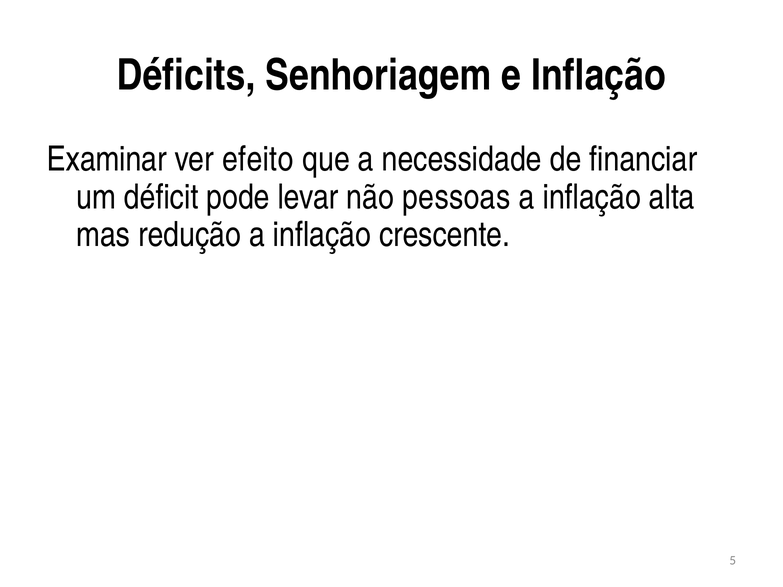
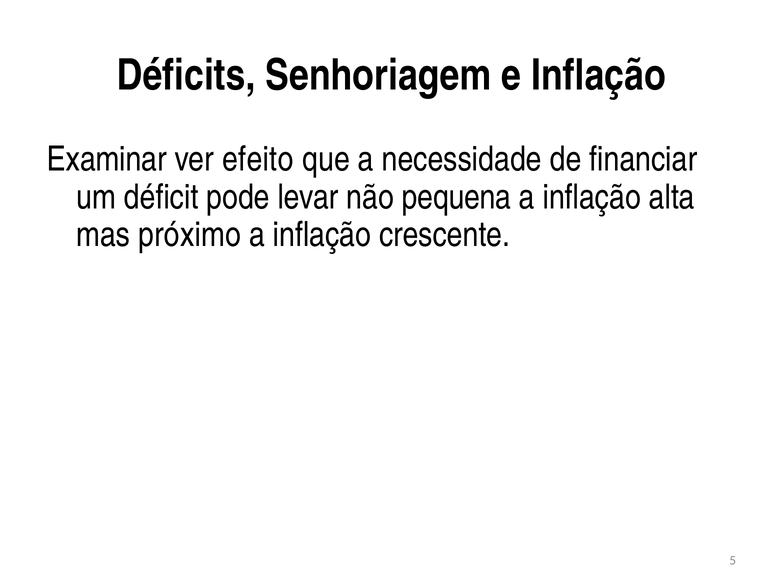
pessoas: pessoas -> pequena
redução: redução -> próximo
